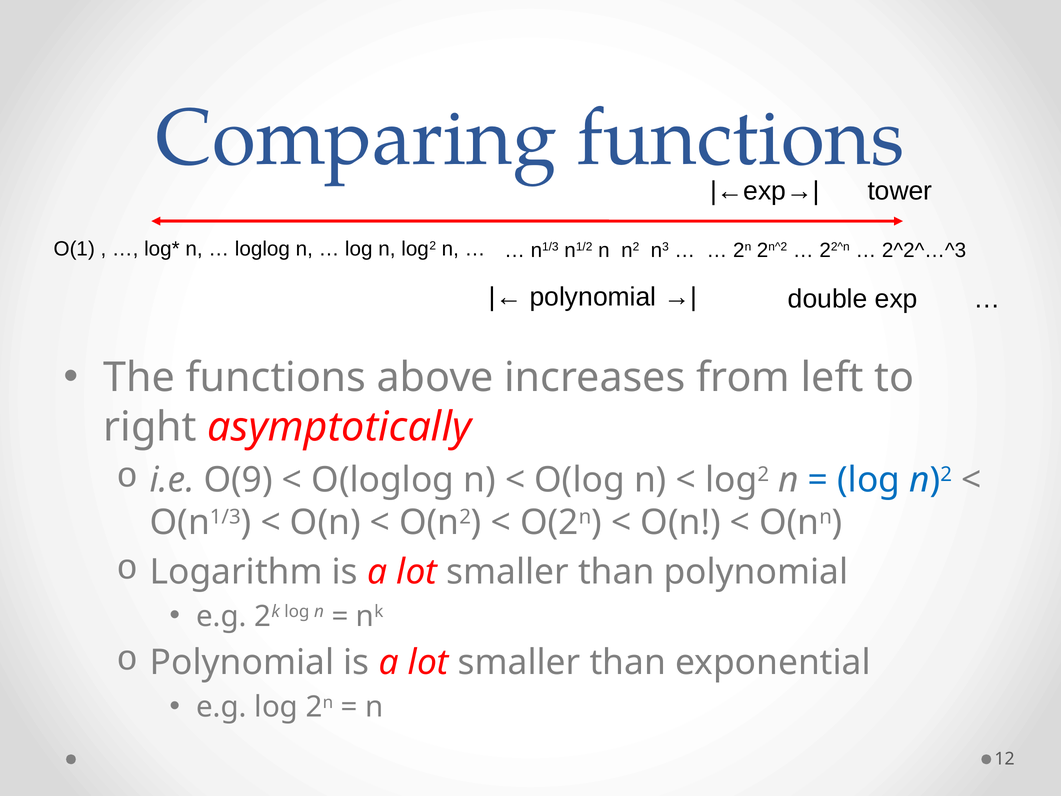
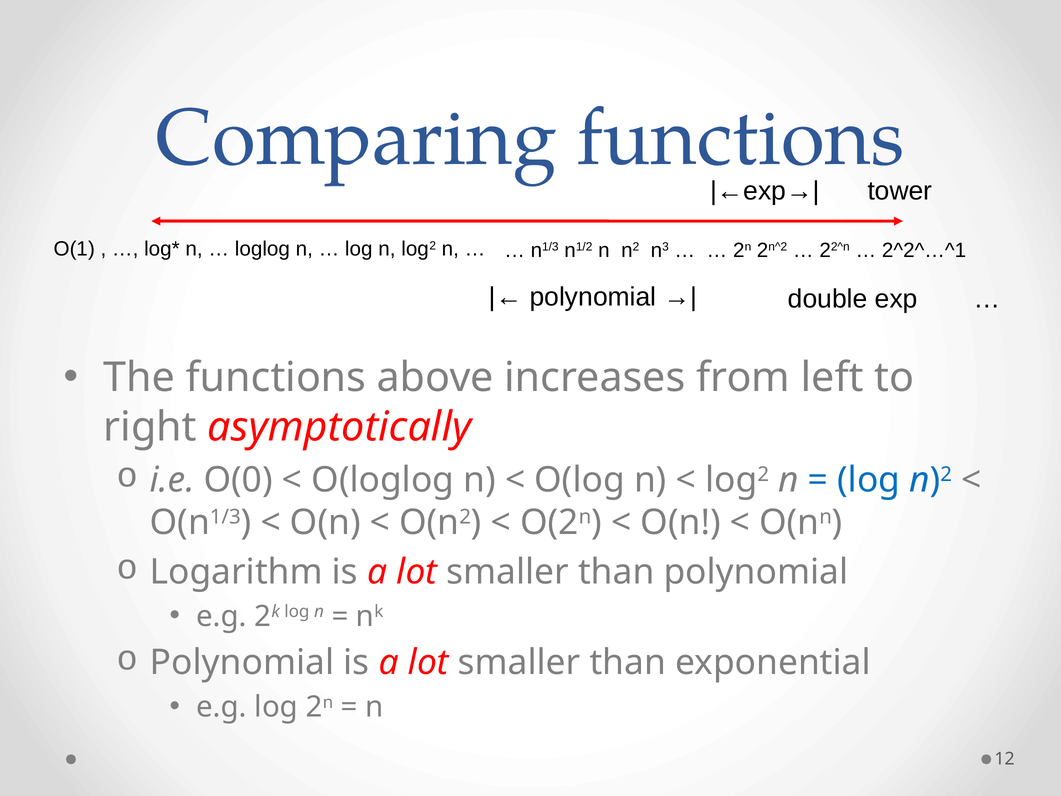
2^2^…^3: 2^2^…^3 -> 2^2^…^1
O(9: O(9 -> O(0
